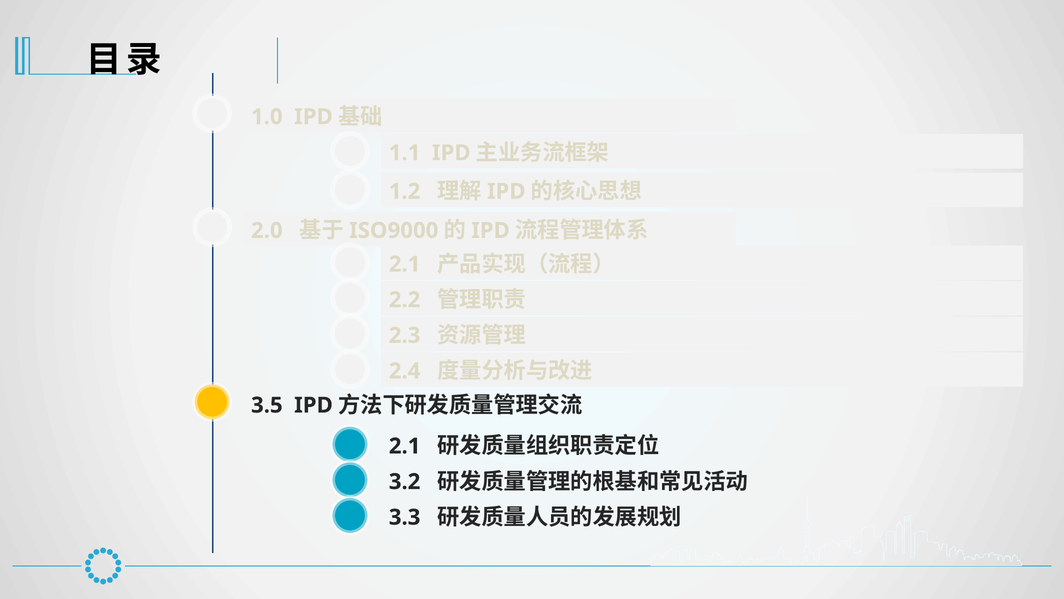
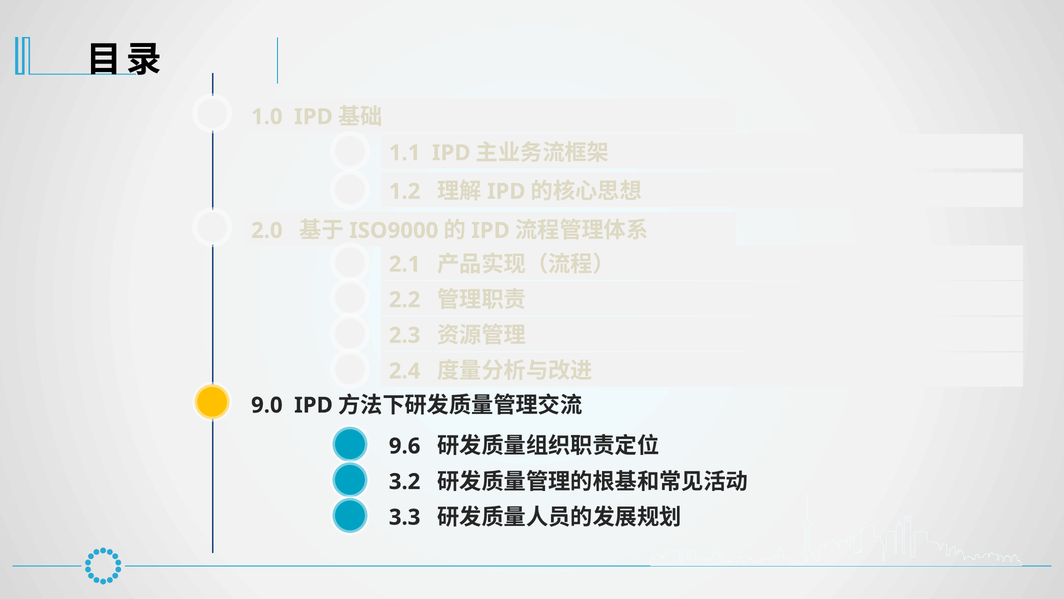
3.5: 3.5 -> 9.0
2.1 at (405, 446): 2.1 -> 9.6
